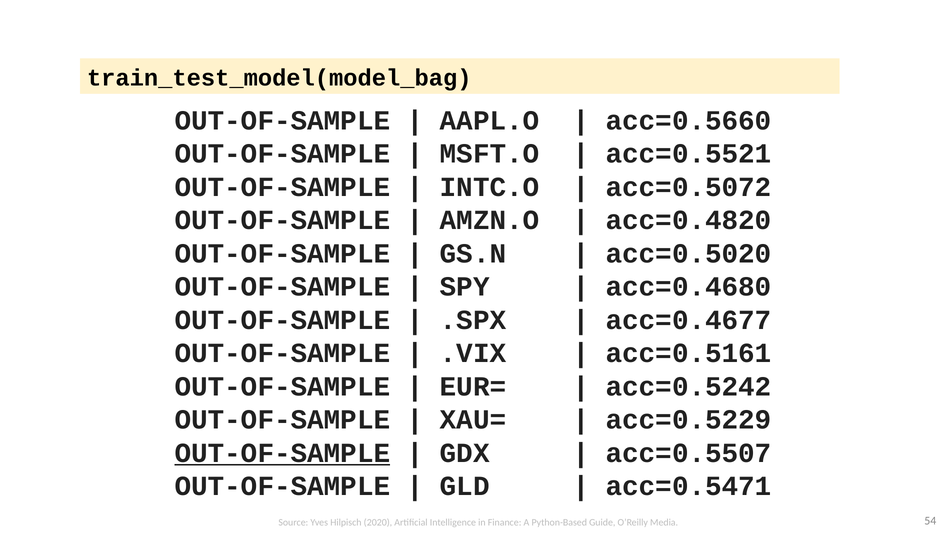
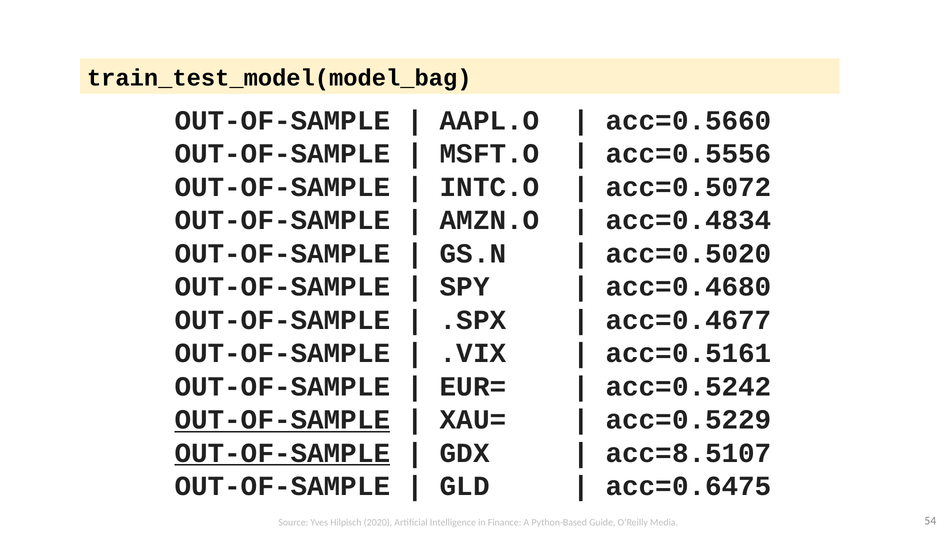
acc=0.5521: acc=0.5521 -> acc=0.5556
acc=0.4820: acc=0.4820 -> acc=0.4834
OUT-OF-SAMPLE at (282, 420) underline: none -> present
acc=0.5507: acc=0.5507 -> acc=8.5107
acc=0.5471: acc=0.5471 -> acc=0.6475
